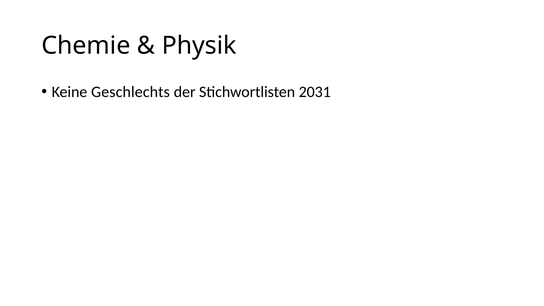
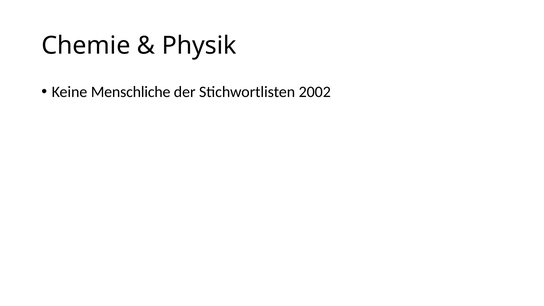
Geschlechts: Geschlechts -> Menschliche
2031: 2031 -> 2002
